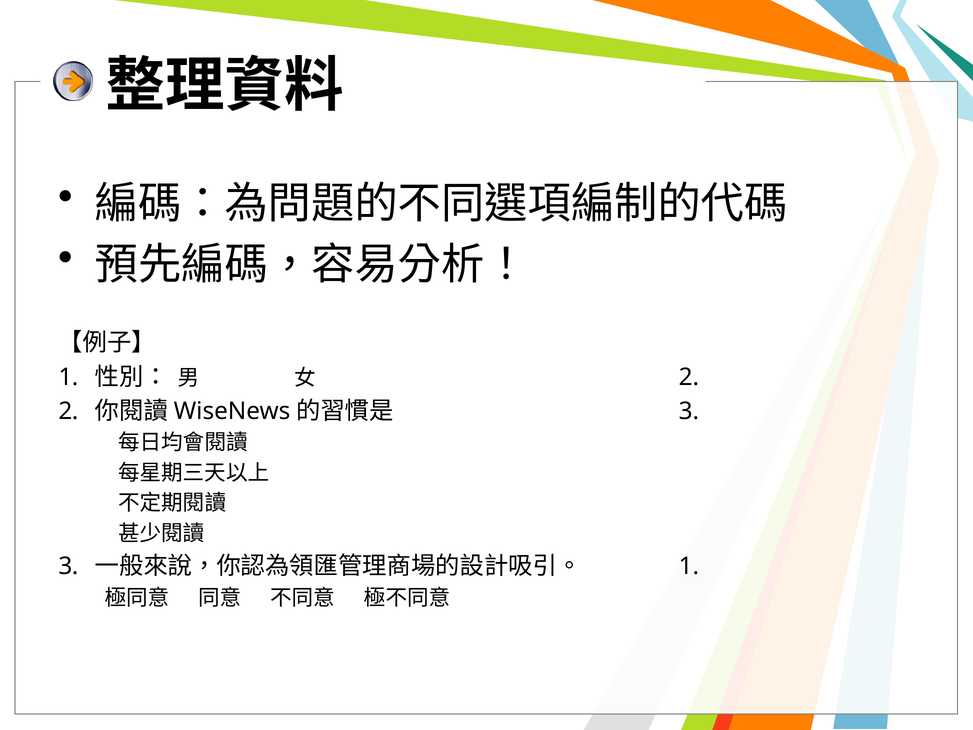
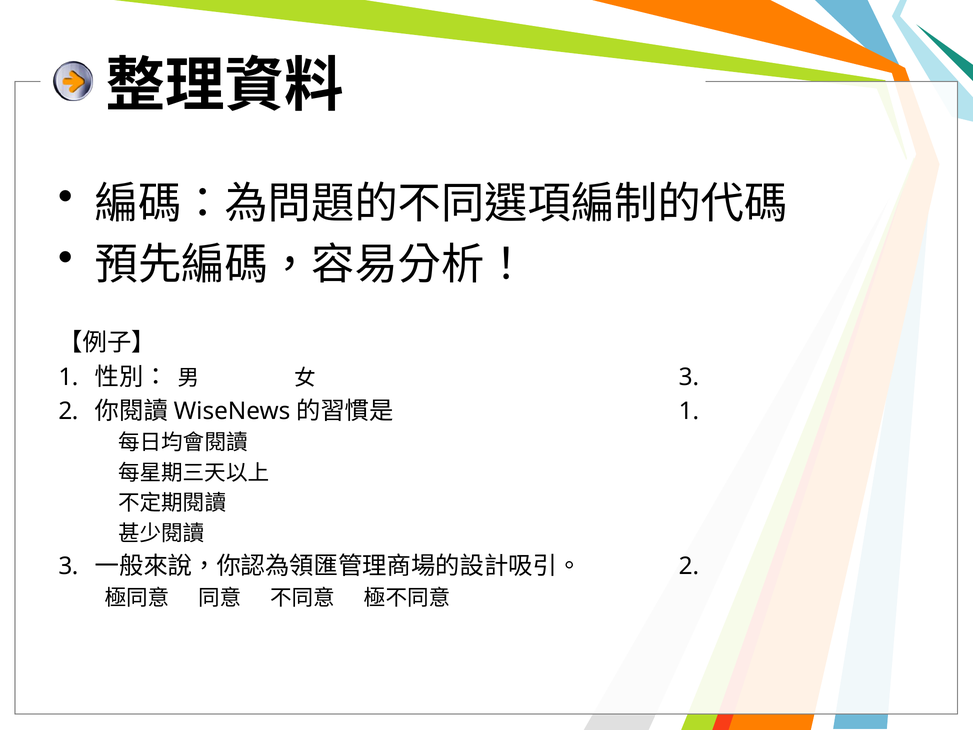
2 at (689, 377): 2 -> 3
3 at (689, 411): 3 -> 1
1 at (689, 566): 1 -> 2
